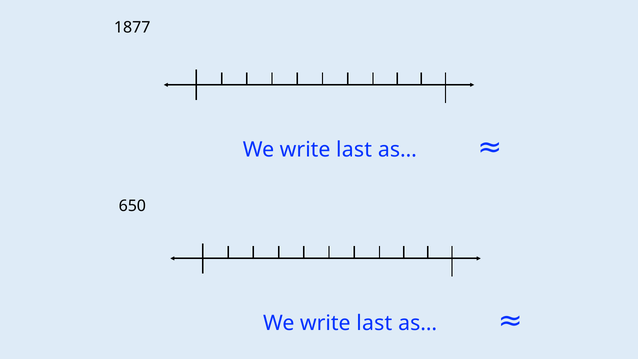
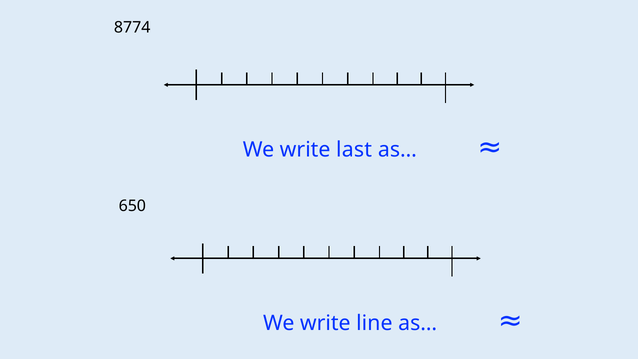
1877: 1877 -> 8774
last at (374, 323): last -> line
